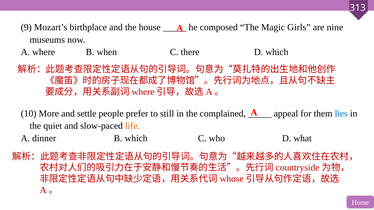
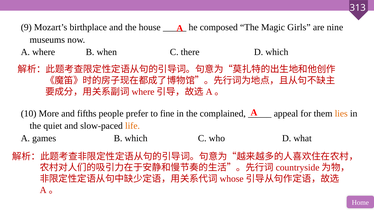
settle: settle -> fifths
still: still -> fine
lies colour: blue -> orange
dinner: dinner -> games
